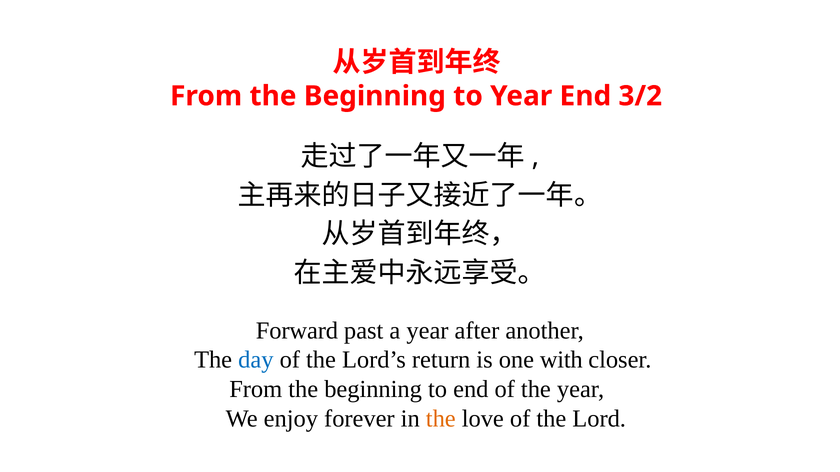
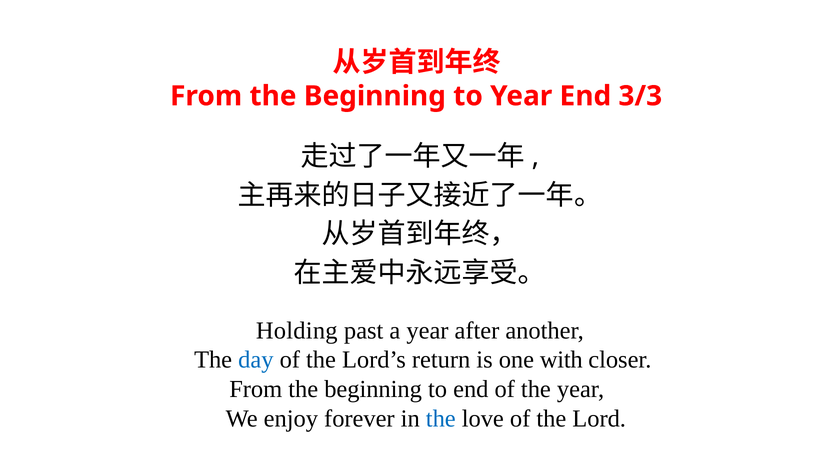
3/2: 3/2 -> 3/3
Forward: Forward -> Holding
the at (441, 419) colour: orange -> blue
